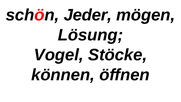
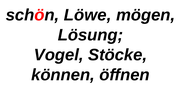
Jeder: Jeder -> Löwe
